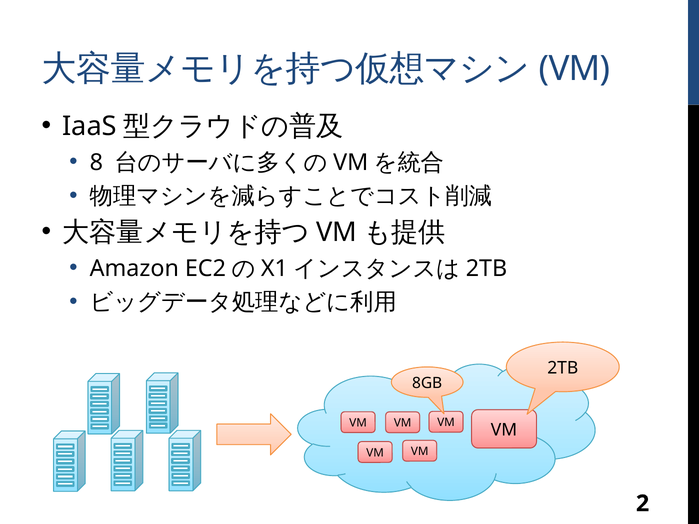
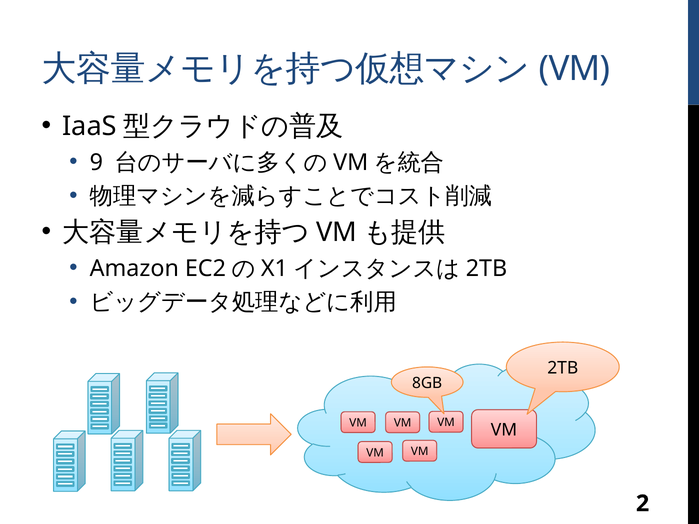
8: 8 -> 9
